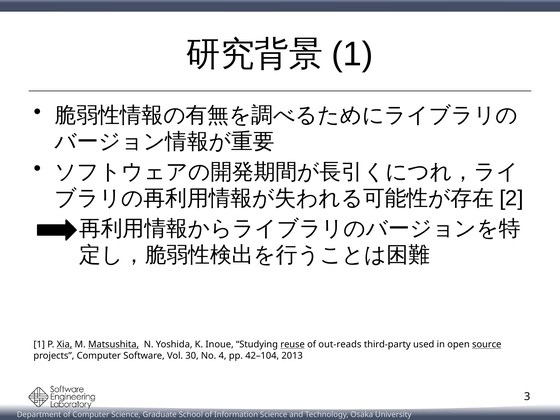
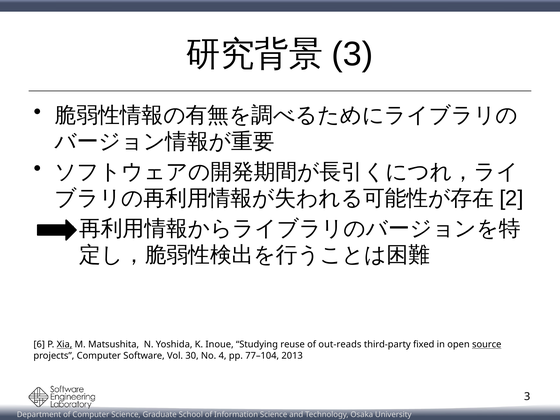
1 at (352, 54): 1 -> 3
1 at (39, 344): 1 -> 6
Matsushita underline: present -> none
reuse underline: present -> none
used: used -> fixed
42–104: 42–104 -> 77–104
